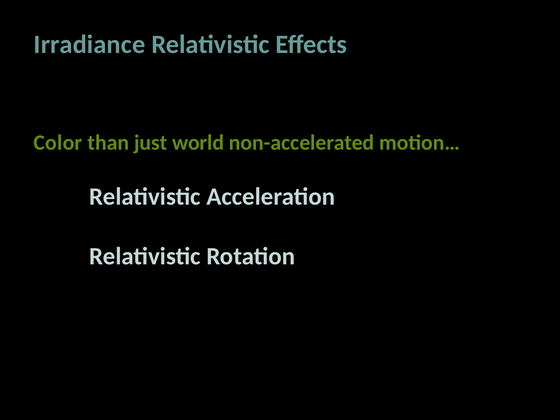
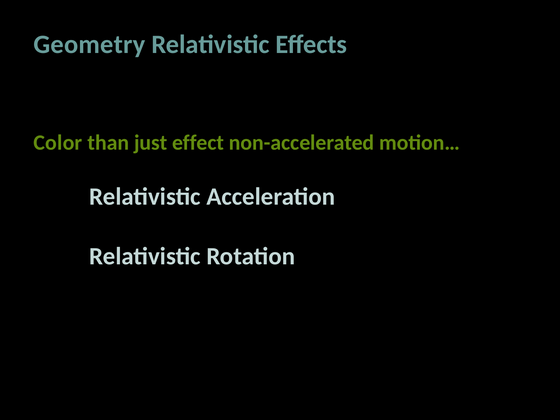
Irradiance: Irradiance -> Geometry
world: world -> effect
